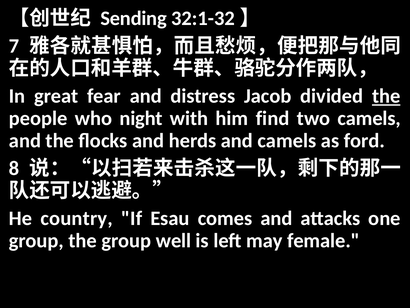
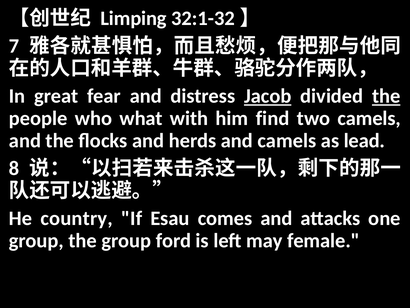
Sending: Sending -> Limping
Jacob underline: none -> present
night: night -> what
ford: ford -> lead
well: well -> ford
